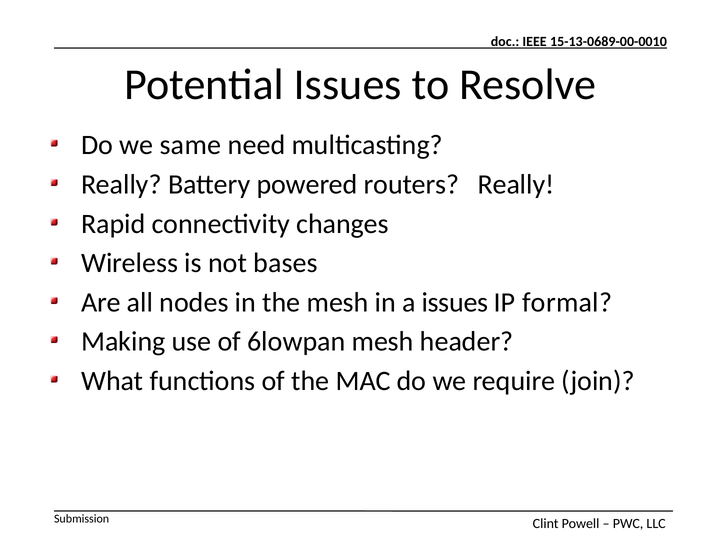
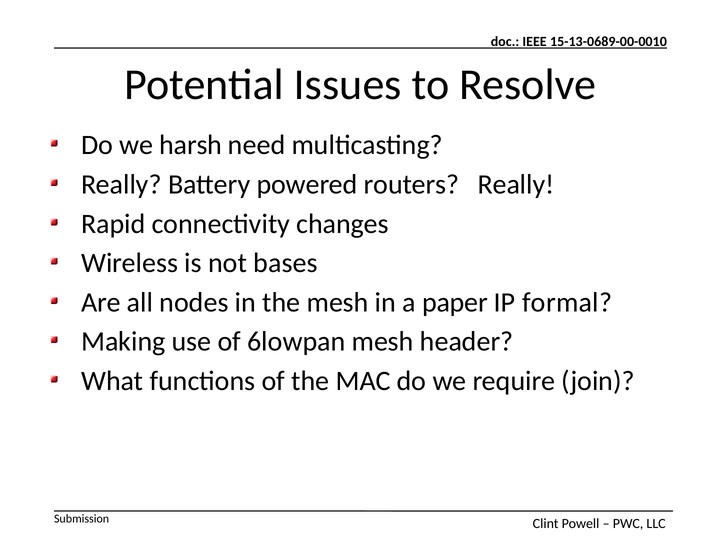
same: same -> harsh
a issues: issues -> paper
